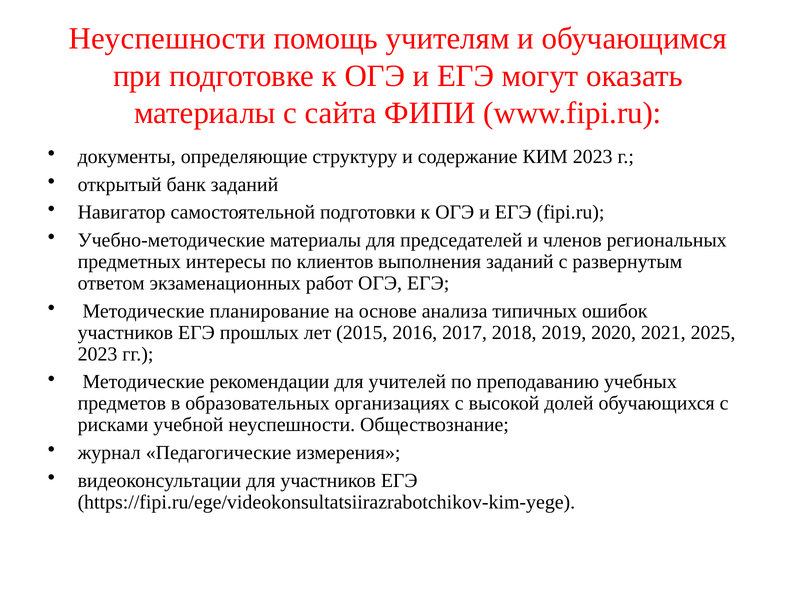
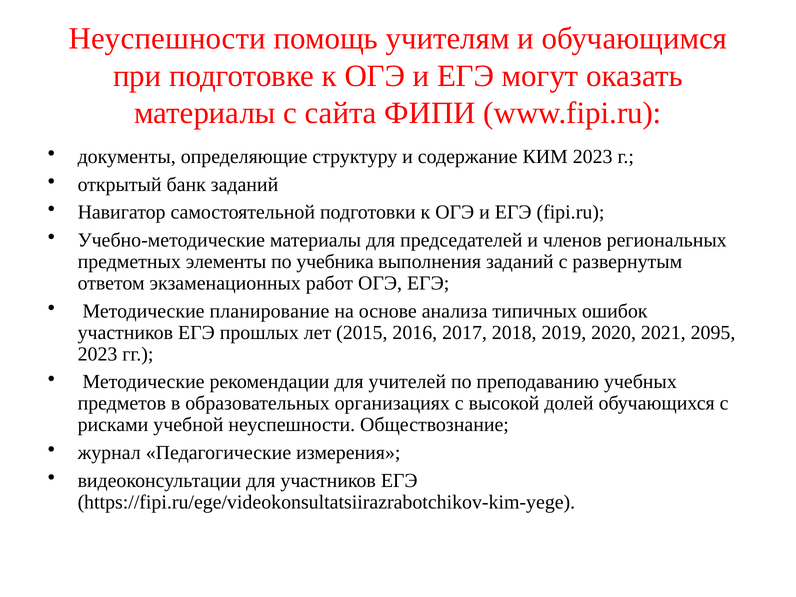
интересы: интересы -> элементы
клиентов: клиентов -> учебника
2025: 2025 -> 2095
